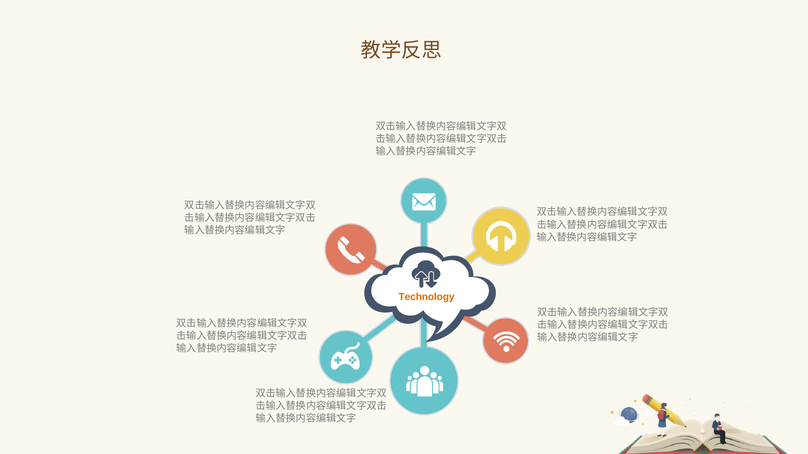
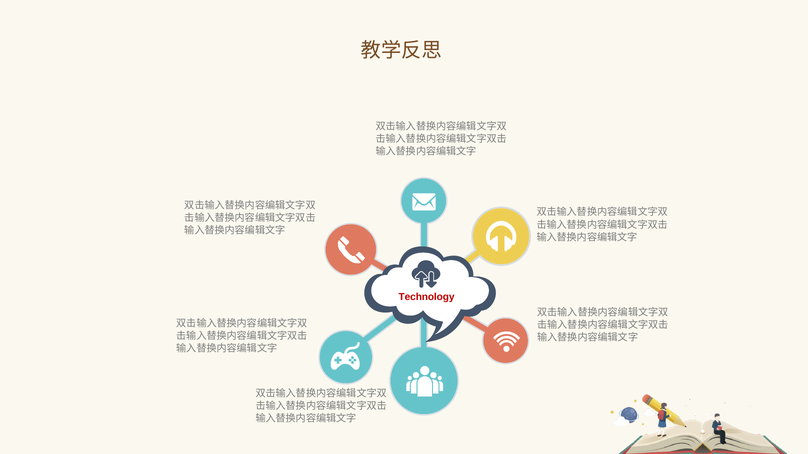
Technology colour: orange -> red
